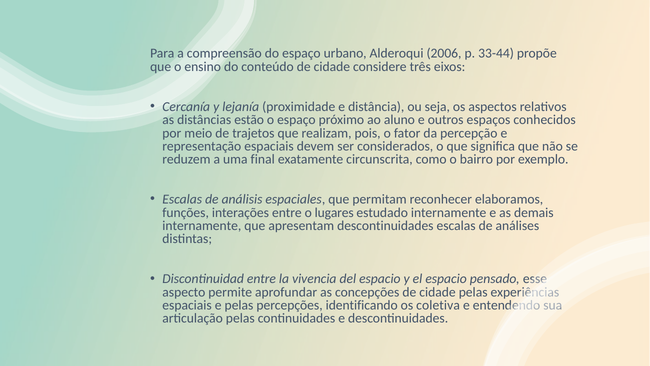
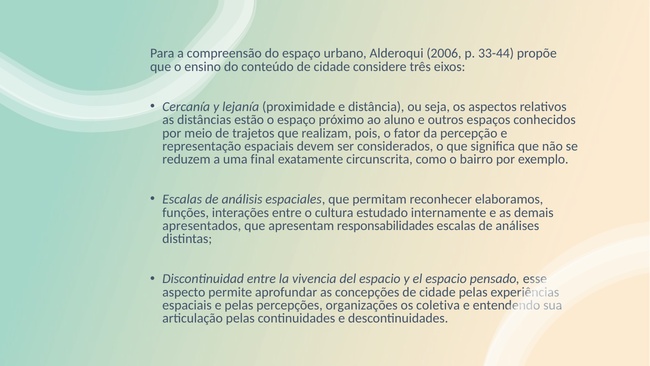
lugares: lugares -> cultura
internamente at (202, 226): internamente -> apresentados
apresentam descontinuidades: descontinuidades -> responsabilidades
identificando: identificando -> organizações
